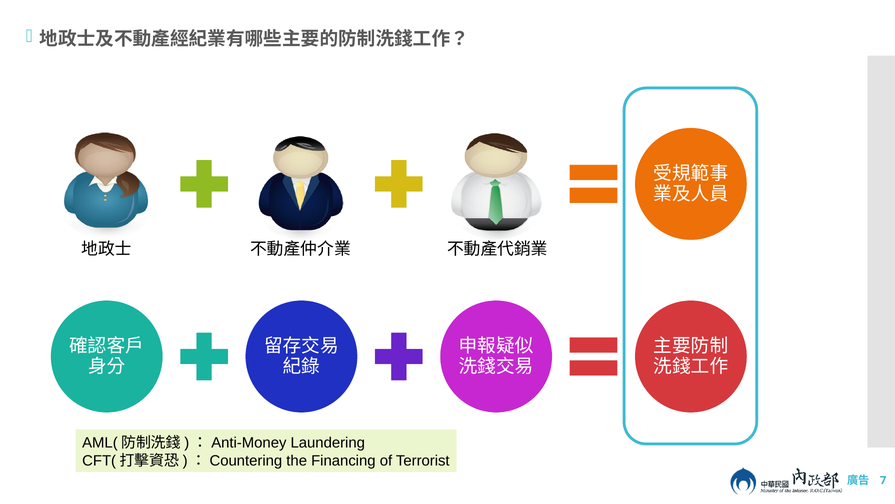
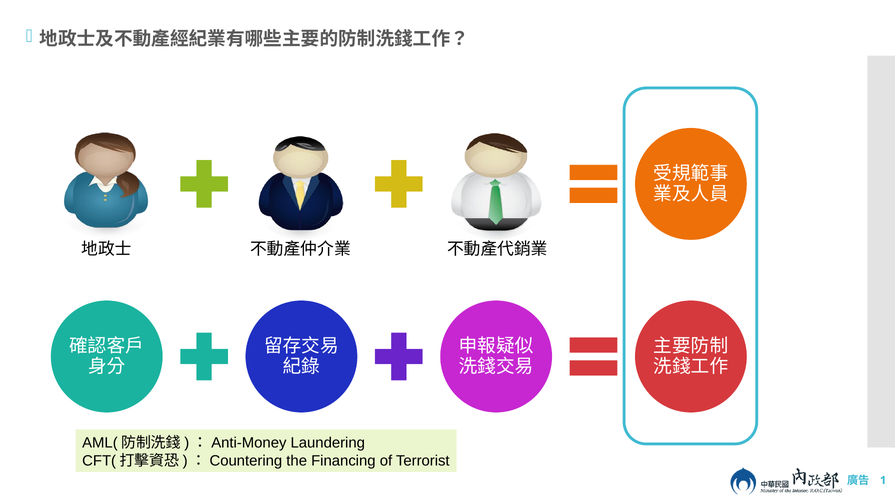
7: 7 -> 1
